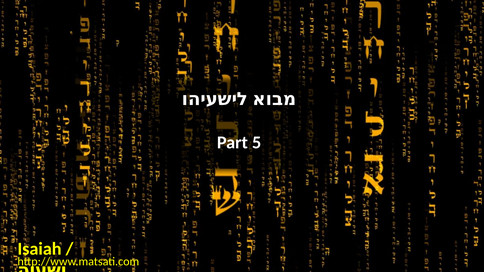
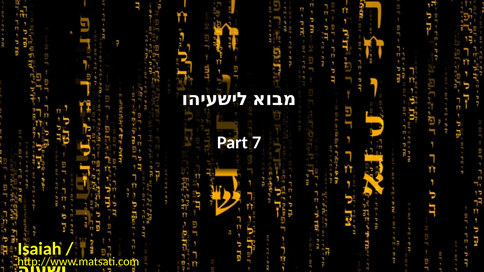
5: 5 -> 7
